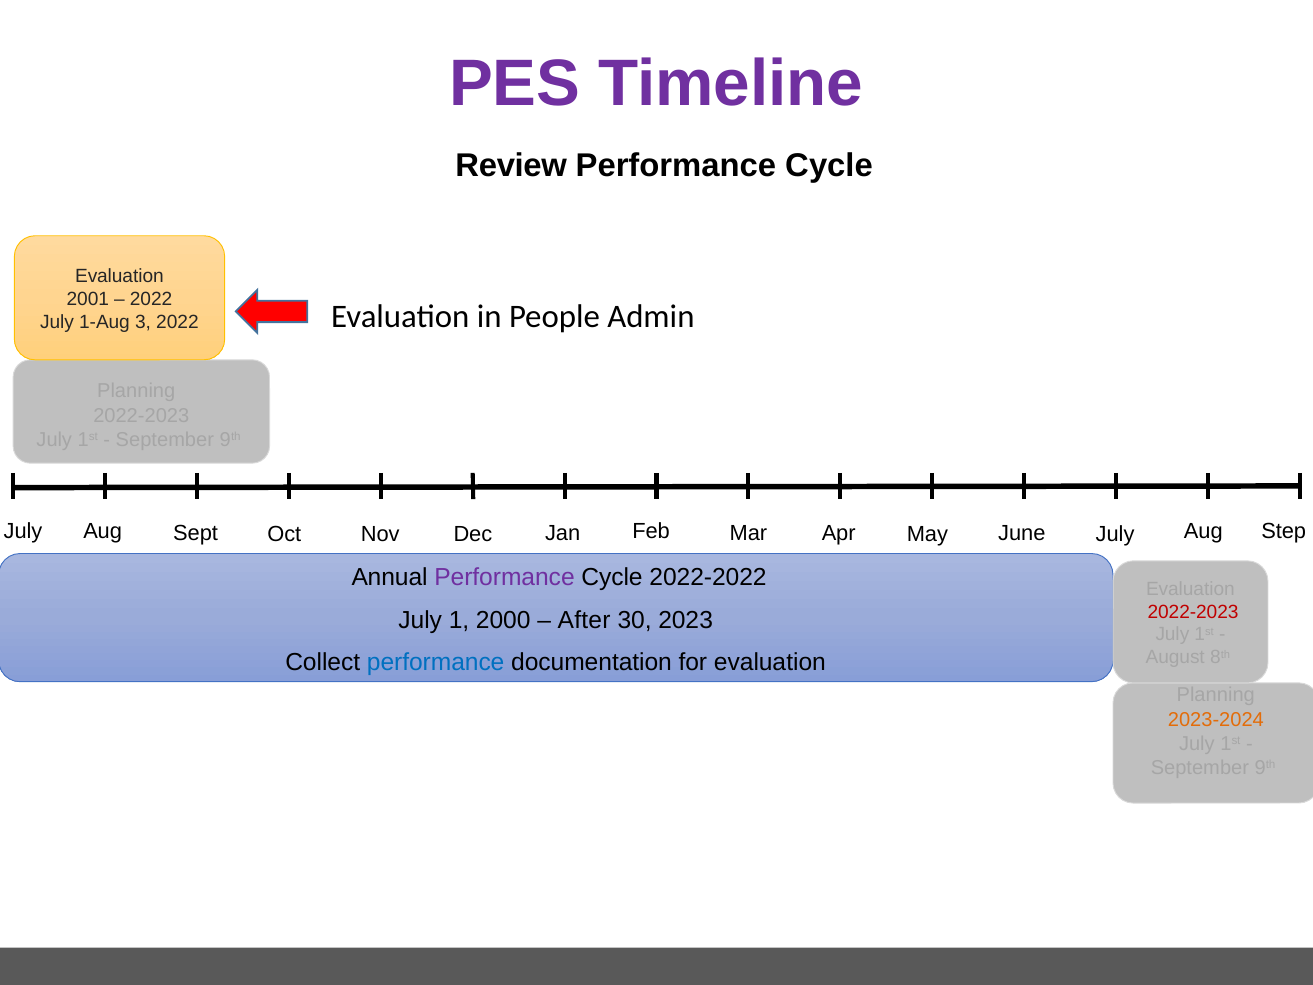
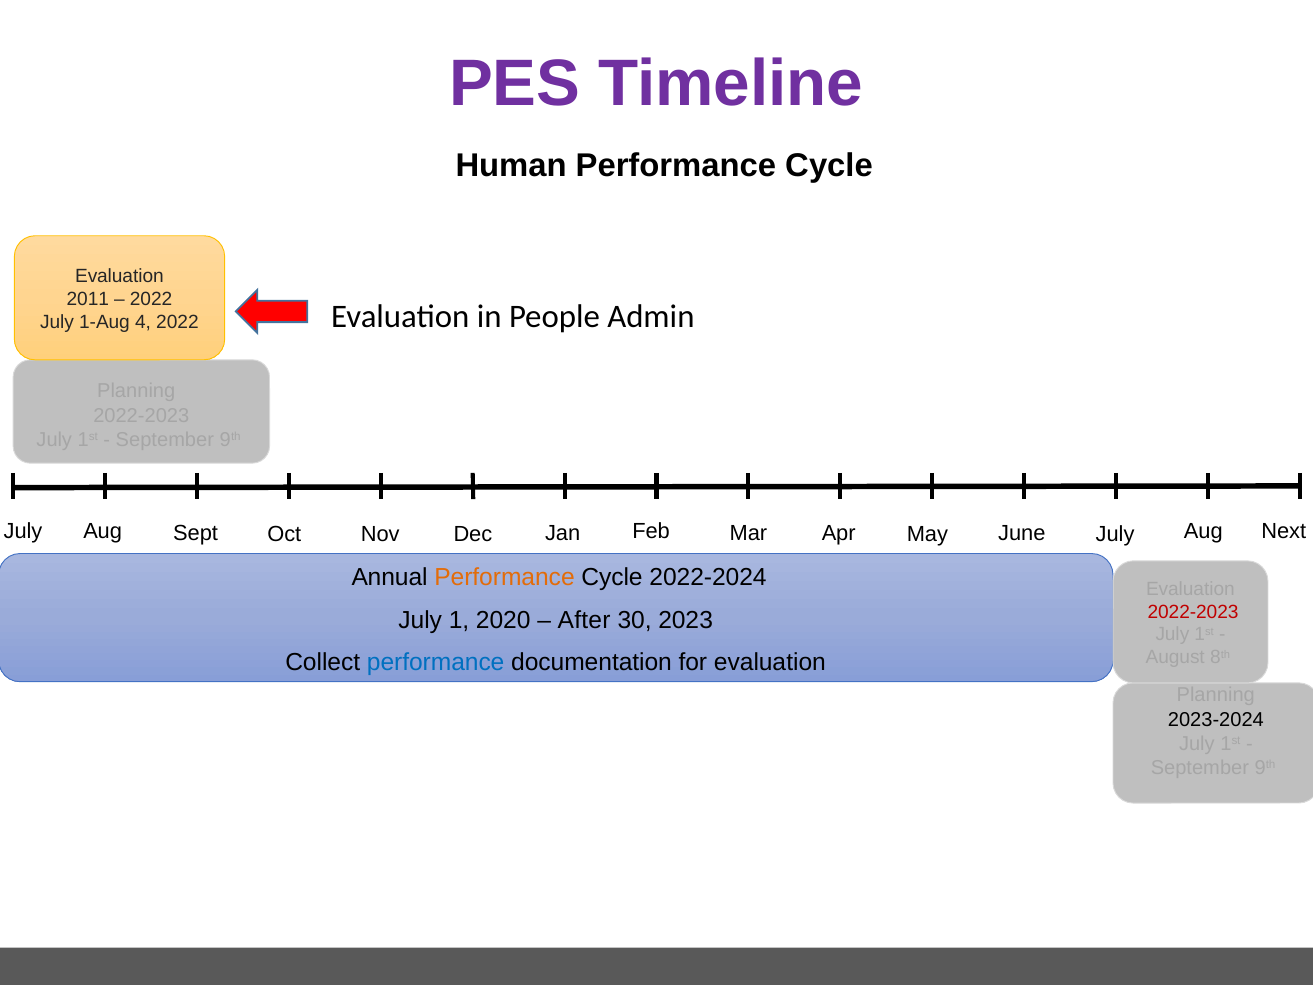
Review: Review -> Human
2001: 2001 -> 2011
3: 3 -> 4
Step: Step -> Next
Performance at (505, 578) colour: purple -> orange
2022-2022: 2022-2022 -> 2022-2024
2000: 2000 -> 2020
2023-2024 colour: orange -> black
